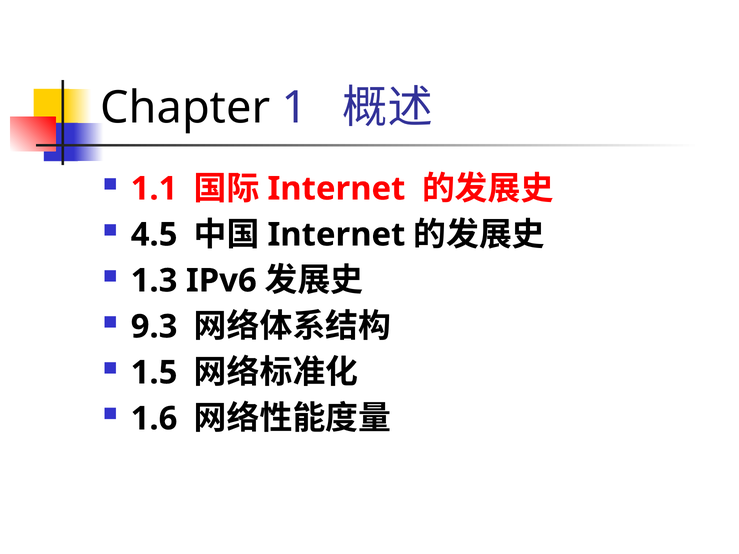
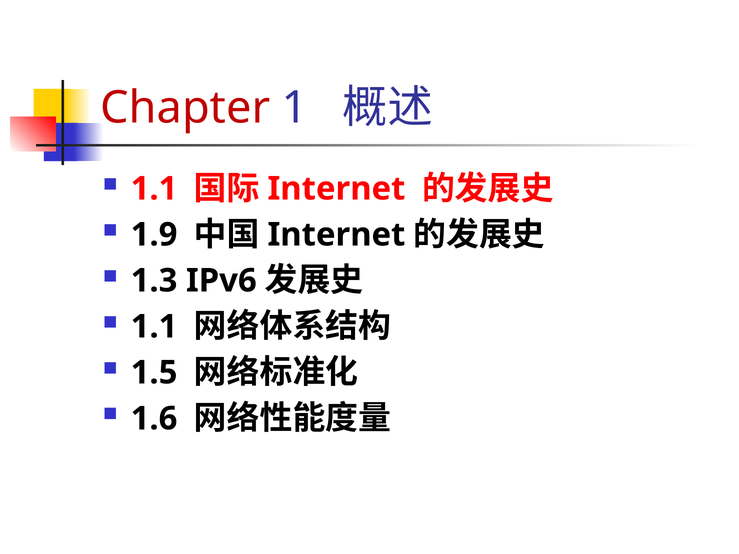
Chapter colour: black -> red
4.5: 4.5 -> 1.9
9.3 at (154, 327): 9.3 -> 1.1
